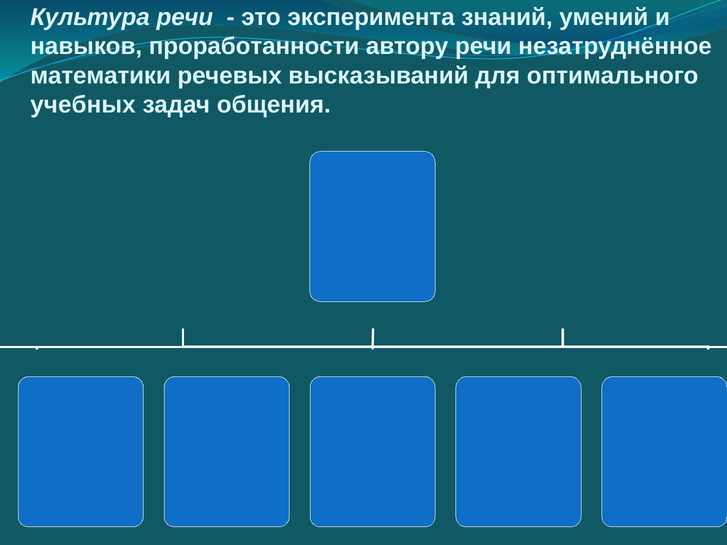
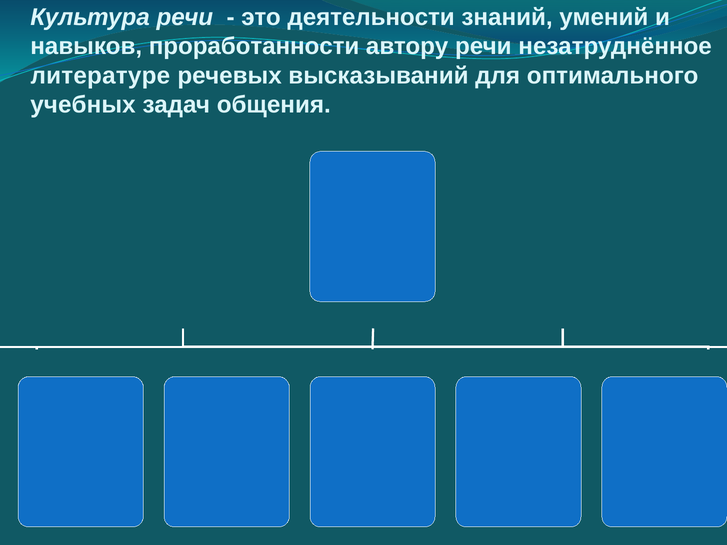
эксперимента: эксперимента -> деятельности
математики: математики -> литературе
